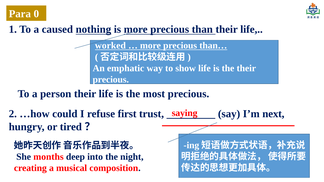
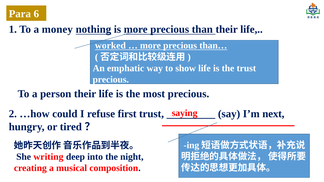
0: 0 -> 6
caused: caused -> money
the their: their -> trust
months: months -> writing
